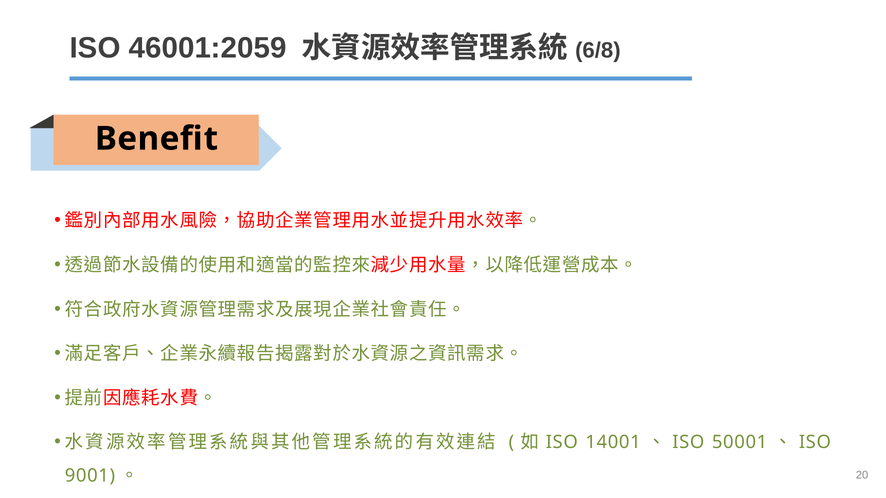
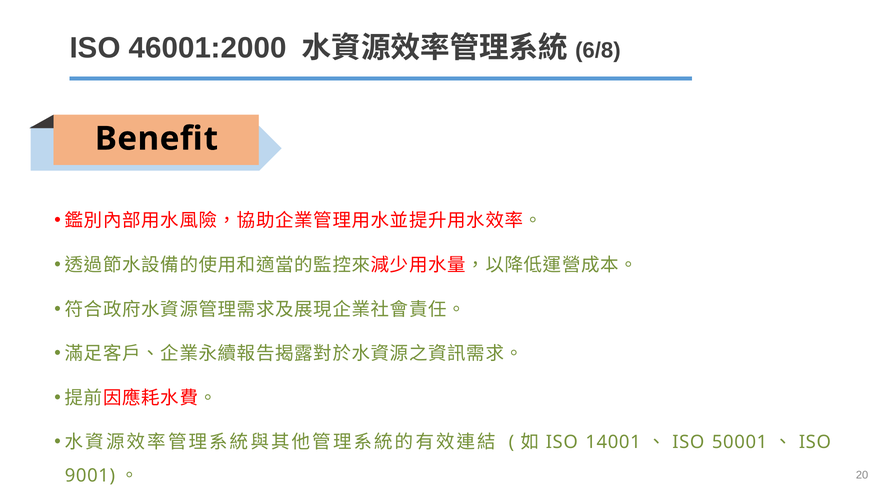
46001:2059: 46001:2059 -> 46001:2000
